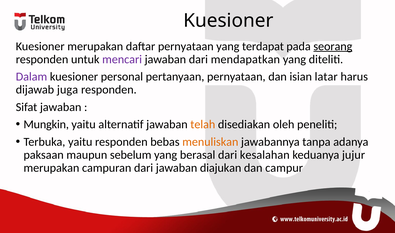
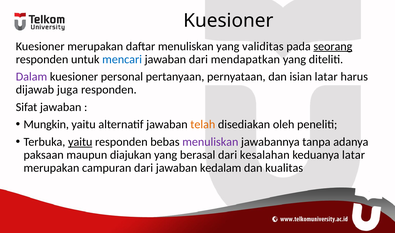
daftar pernyataan: pernyataan -> menuliskan
terdapat: terdapat -> validitas
mencari colour: purple -> blue
yaitu at (80, 142) underline: none -> present
menuliskan at (210, 142) colour: orange -> purple
sebelum: sebelum -> diajukan
keduanya jujur: jujur -> latar
diajukan: diajukan -> kedalam
campur: campur -> kualitas
